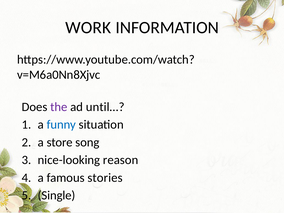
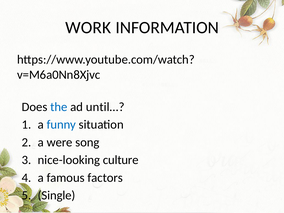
the colour: purple -> blue
store: store -> were
reason: reason -> culture
stories: stories -> factors
